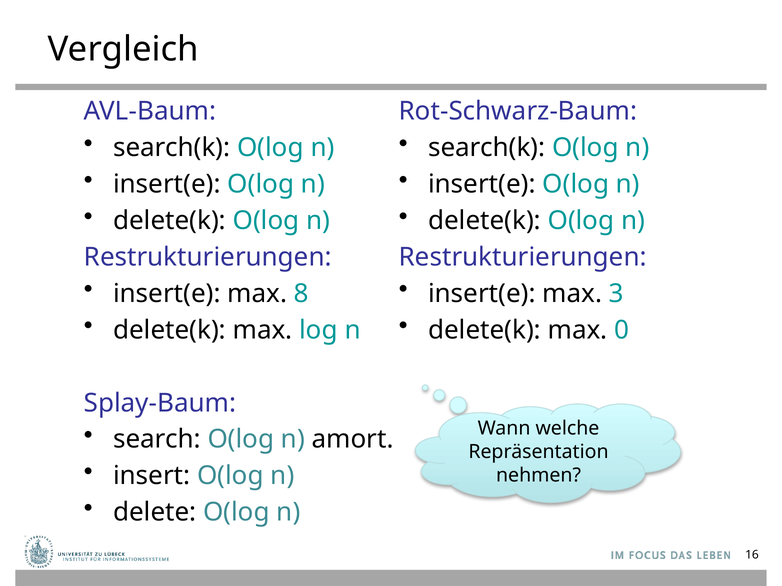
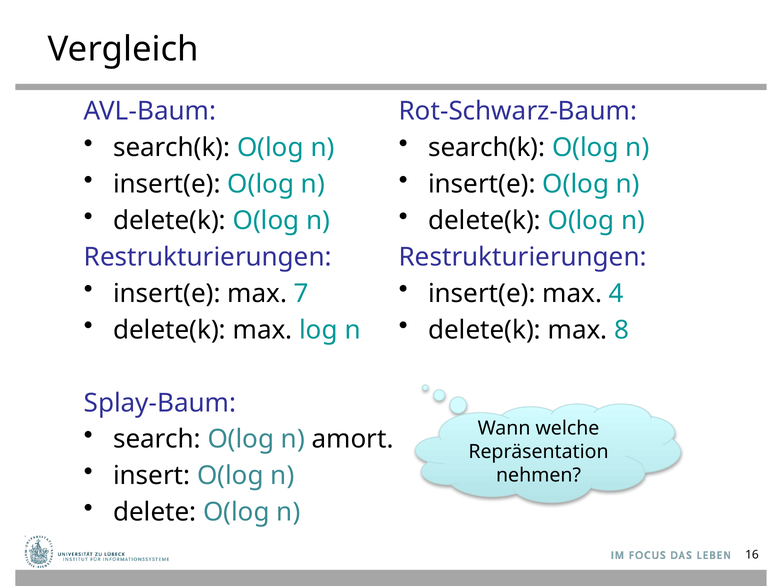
8: 8 -> 7
3: 3 -> 4
0: 0 -> 8
